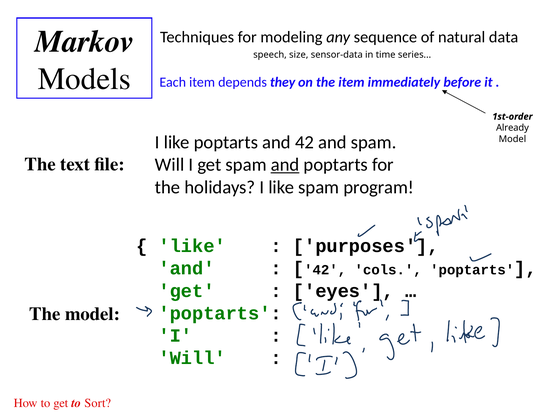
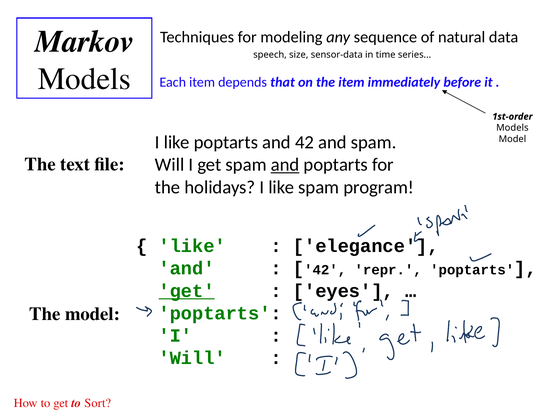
they: they -> that
Already at (512, 128): Already -> Models
purposes: purposes -> elegance
cols: cols -> repr
get at (187, 291) underline: none -> present
